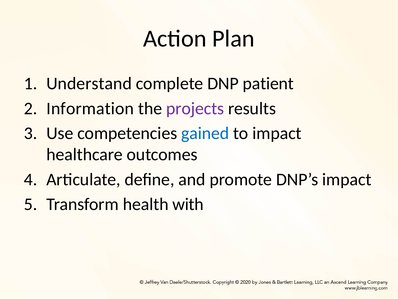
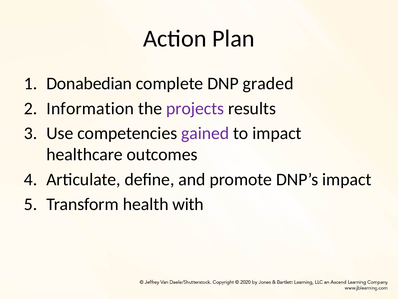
Understand: Understand -> Donabedian
patient: patient -> graded
gained colour: blue -> purple
